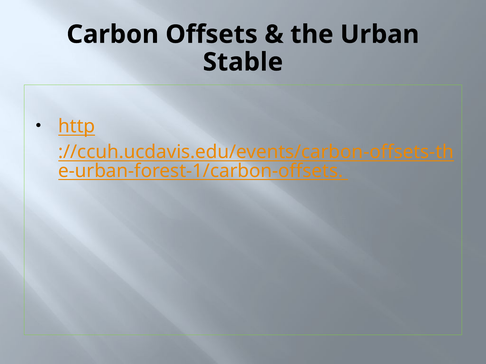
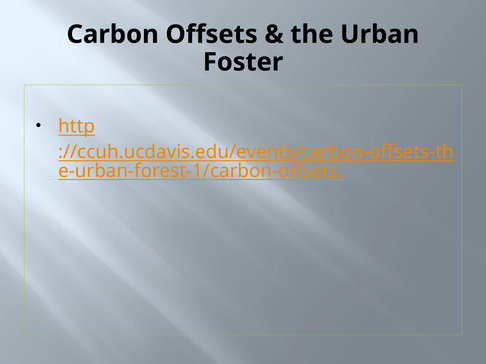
Stable: Stable -> Foster
